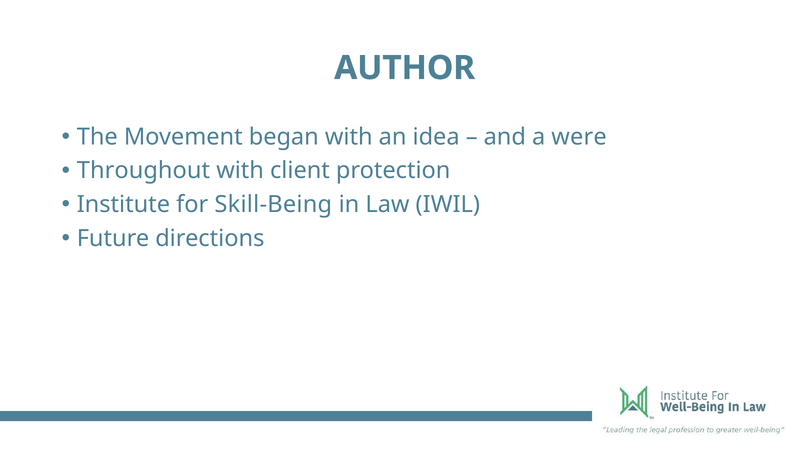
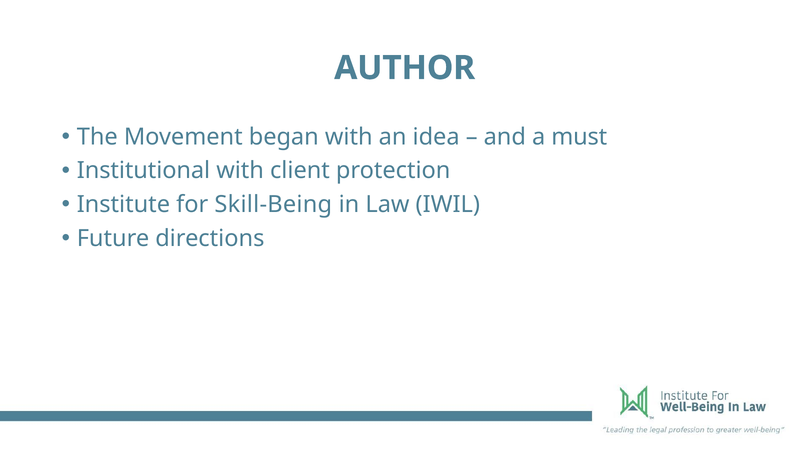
were: were -> must
Throughout: Throughout -> Institutional
